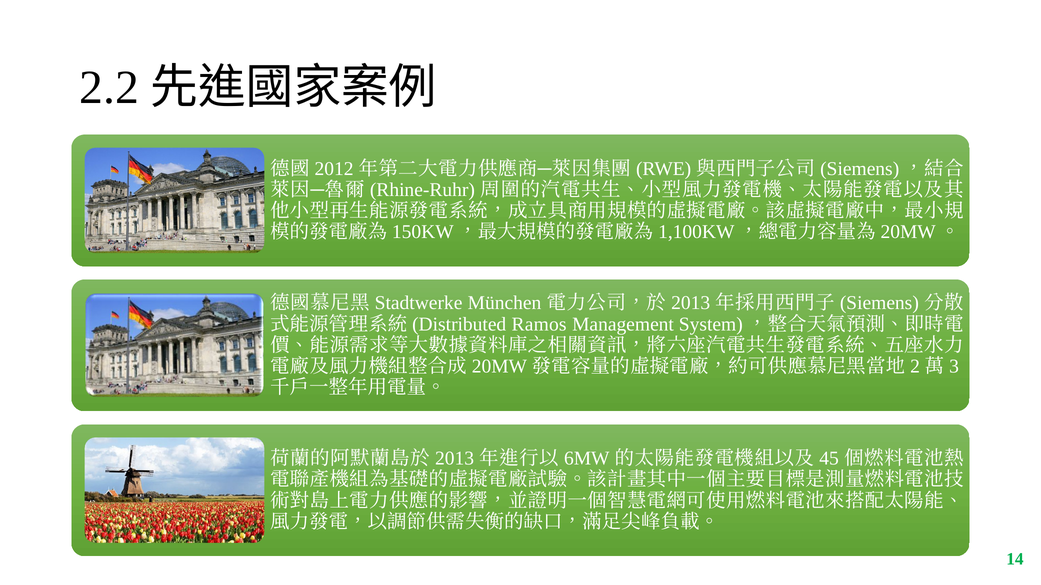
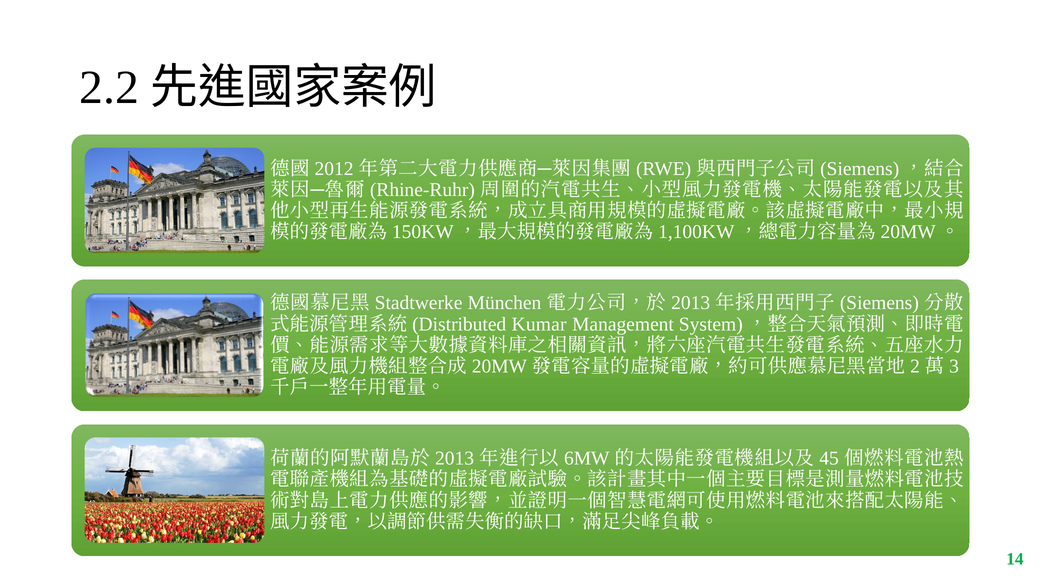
Ramos: Ramos -> Kumar
